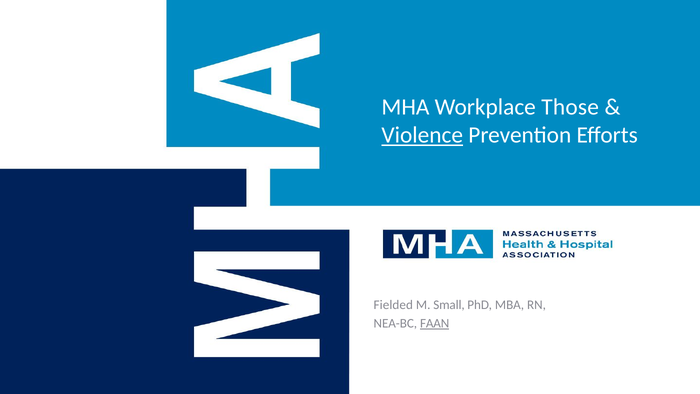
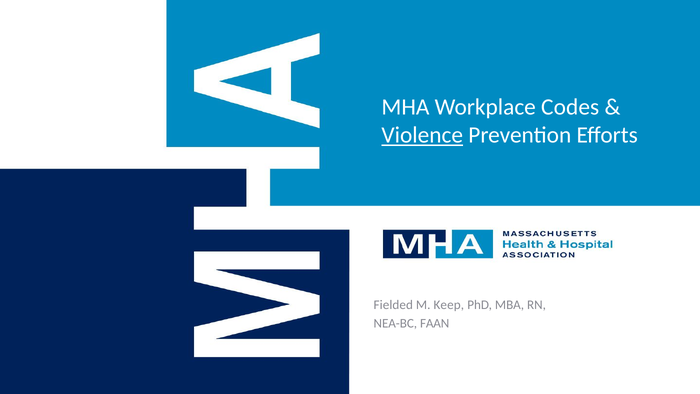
Those: Those -> Codes
Small: Small -> Keep
FAAN underline: present -> none
